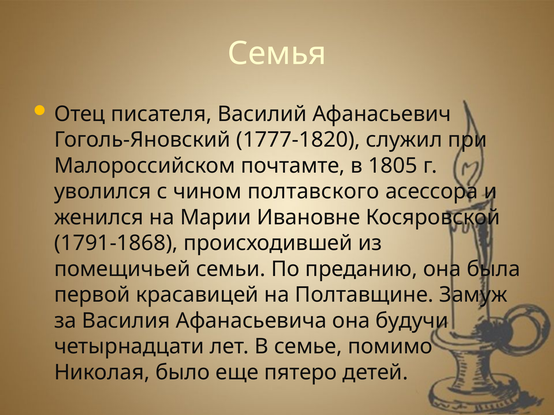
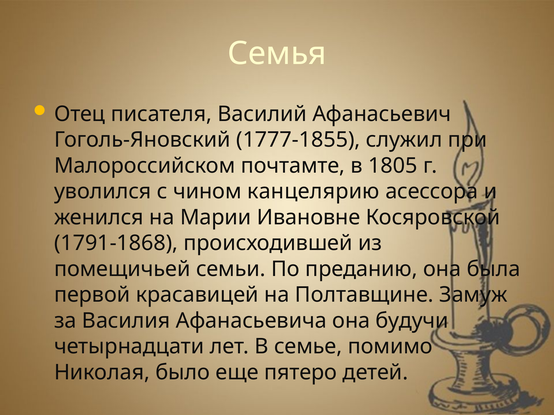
1777-1820: 1777-1820 -> 1777-1855
полтавского: полтавского -> канцелярию
